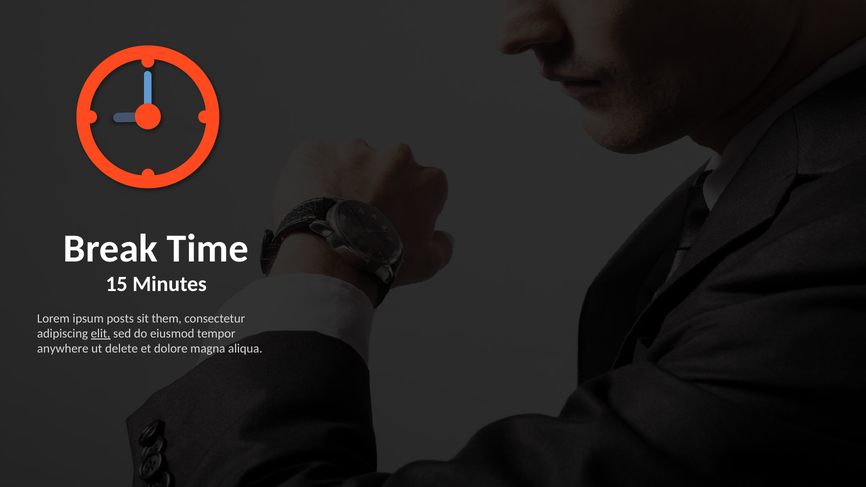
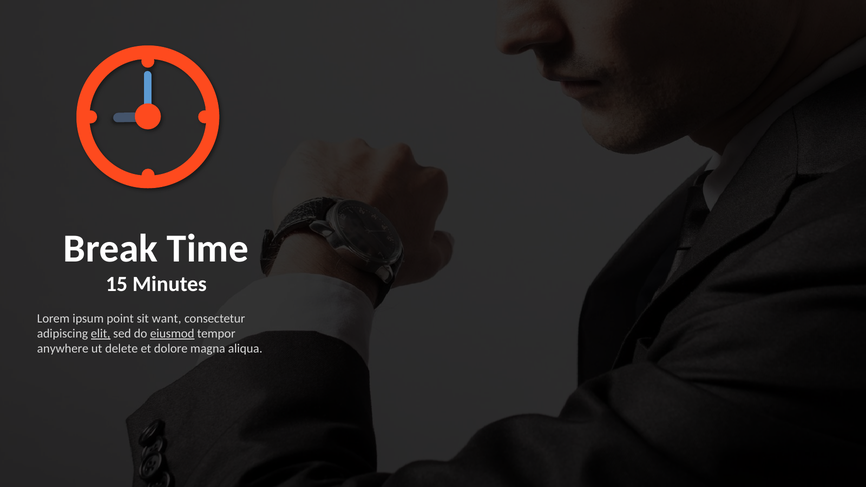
posts: posts -> point
them: them -> want
eiusmod underline: none -> present
